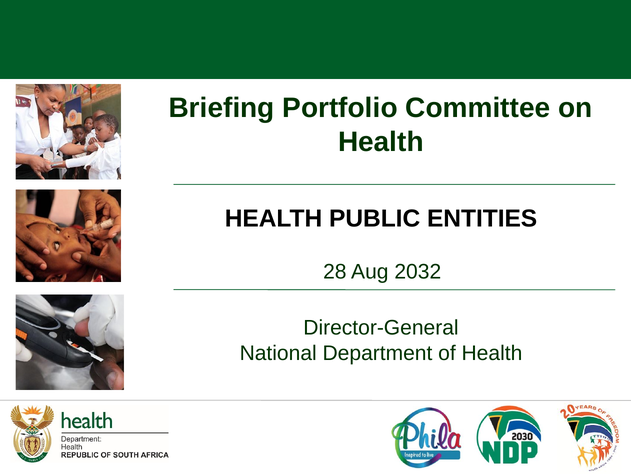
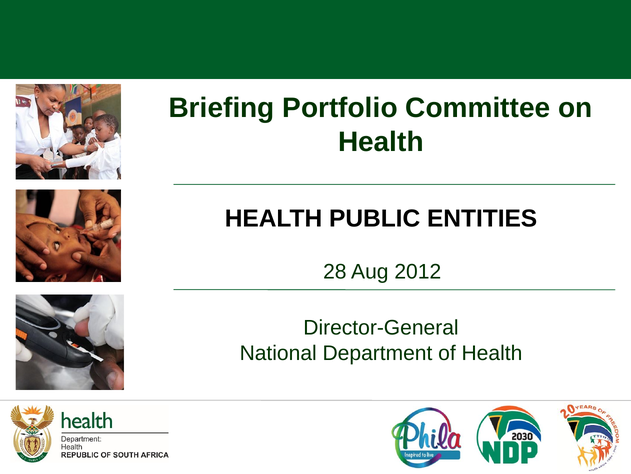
2032: 2032 -> 2012
